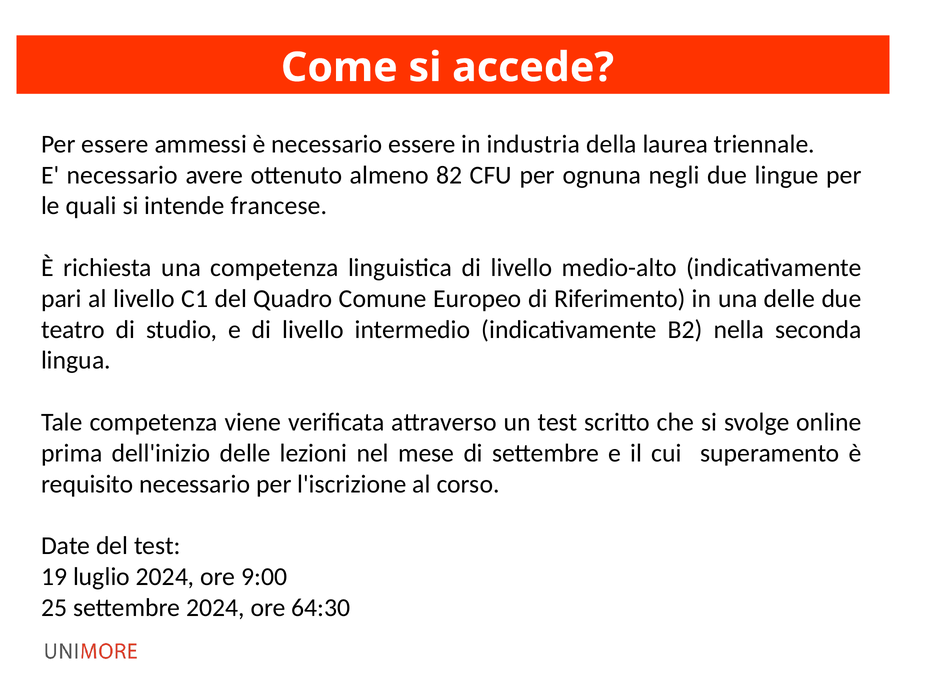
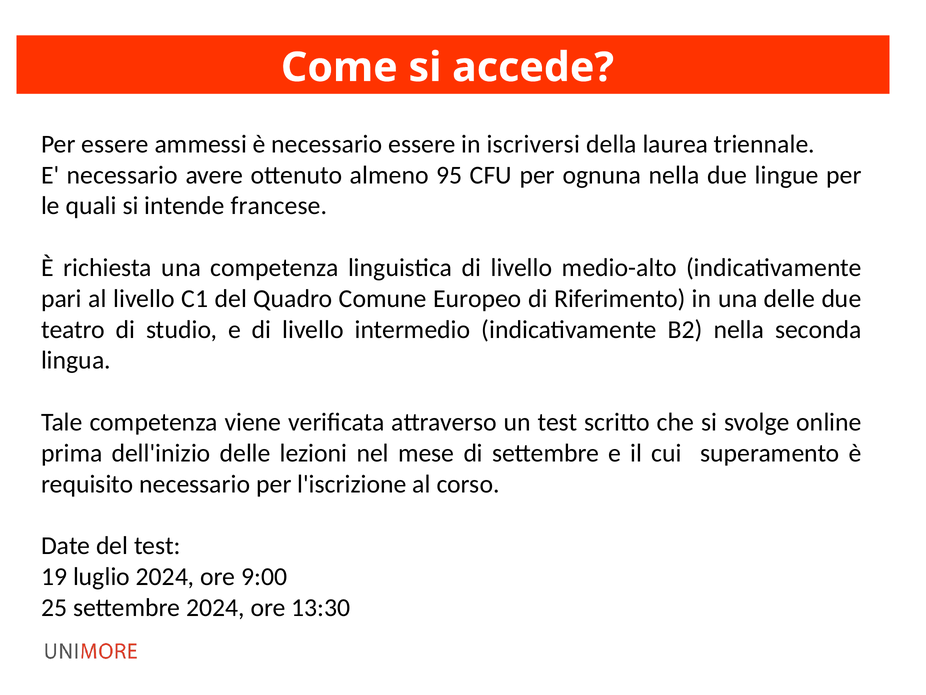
industria: industria -> iscriversi
82: 82 -> 95
ognuna negli: negli -> nella
64:30: 64:30 -> 13:30
